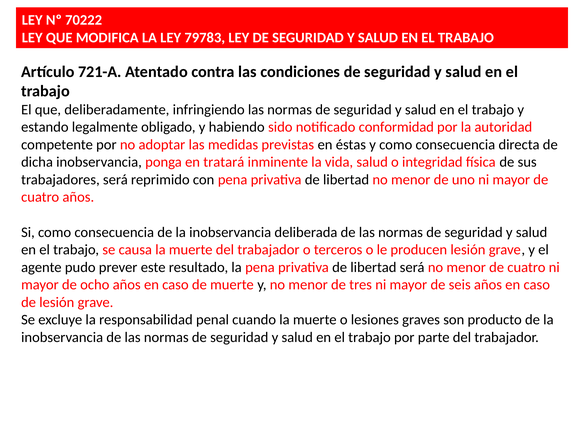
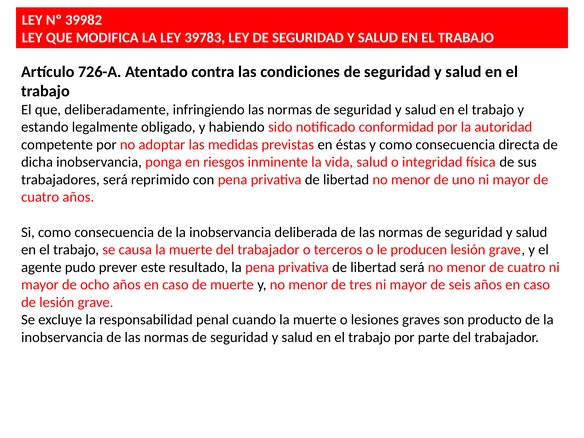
70222: 70222 -> 39982
79783: 79783 -> 39783
721-A: 721-A -> 726-A
tratará: tratará -> riesgos
